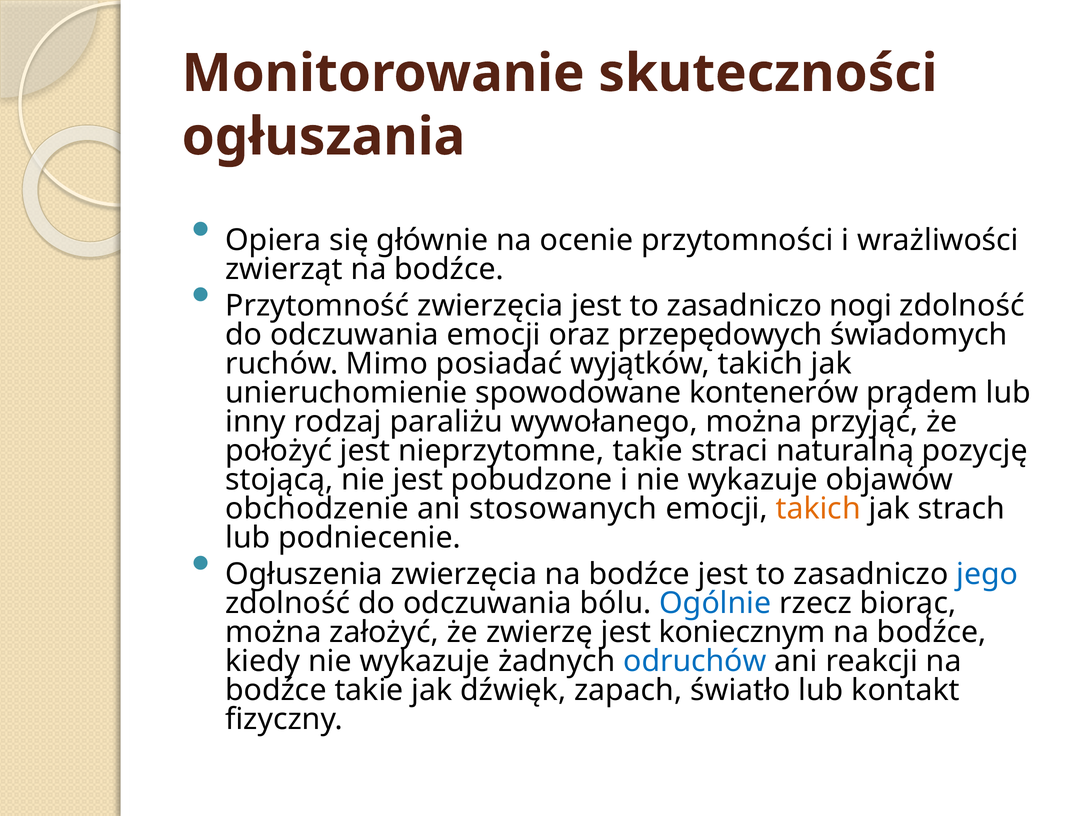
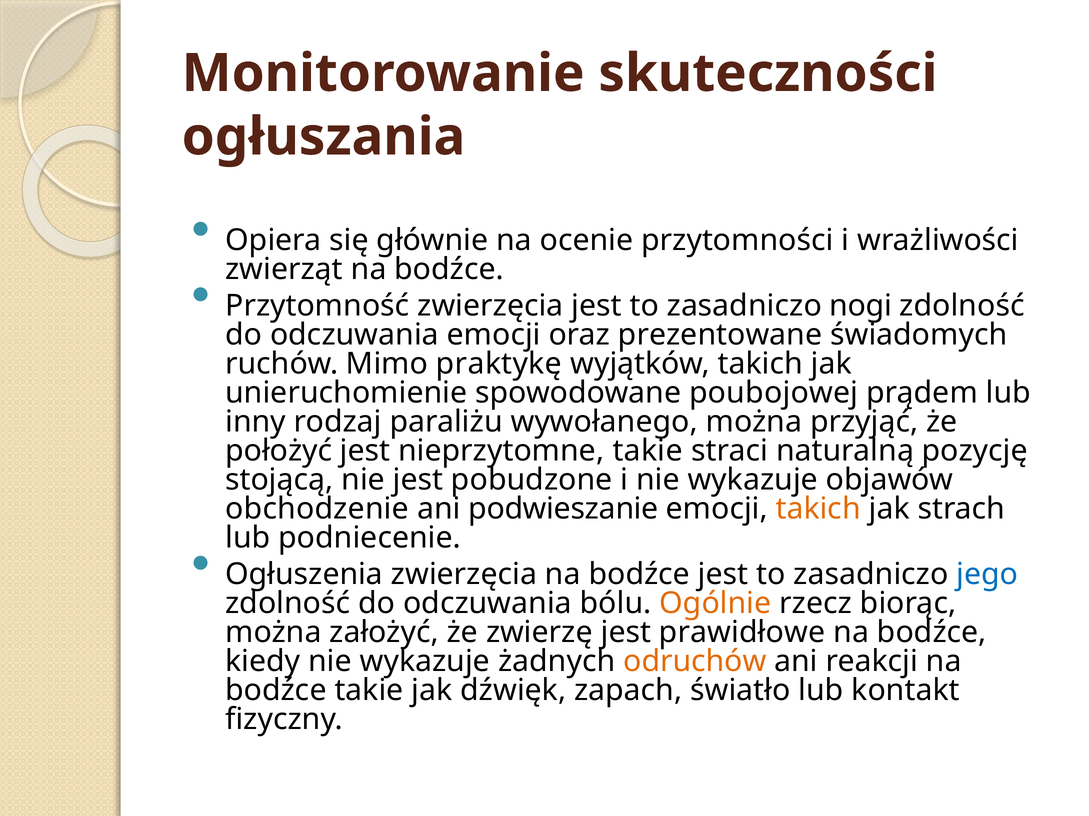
przepędowych: przepędowych -> prezentowane
posiadać: posiadać -> praktykę
kontenerów: kontenerów -> poubojowej
stosowanych: stosowanych -> podwieszanie
Ogólnie colour: blue -> orange
koniecznym: koniecznym -> prawidłowe
odruchów colour: blue -> orange
